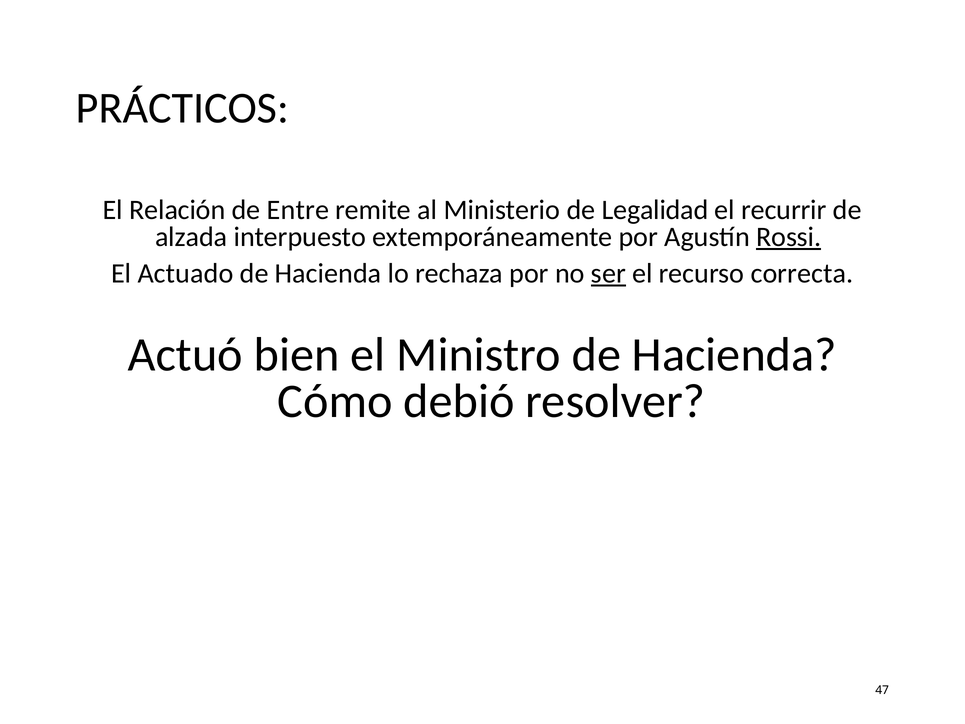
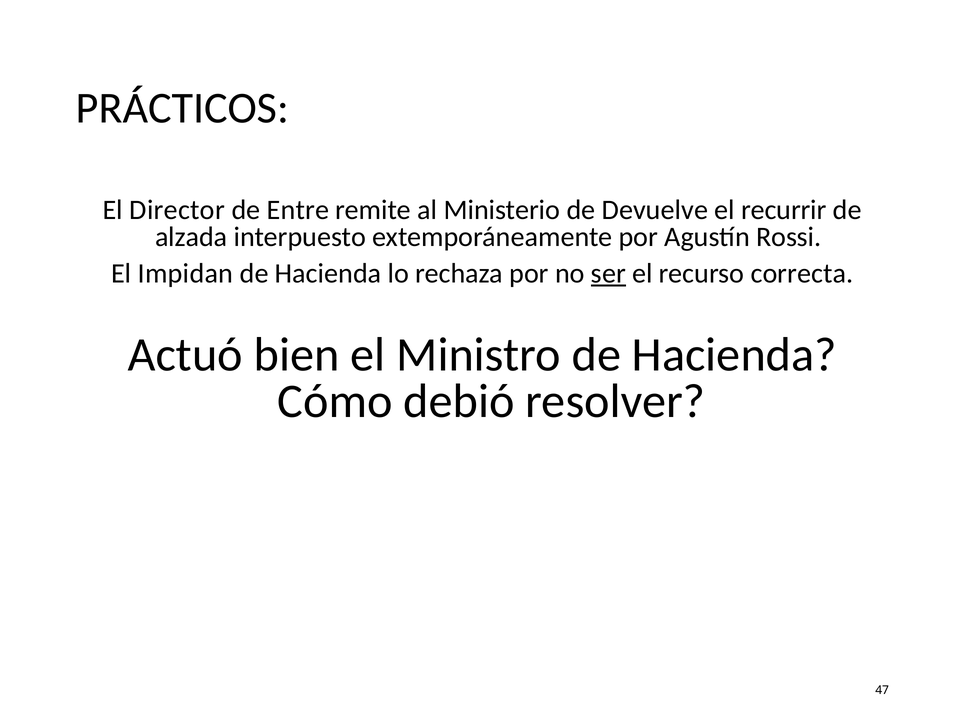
Relación: Relación -> Director
Legalidad: Legalidad -> Devuelve
Rossi underline: present -> none
Actuado: Actuado -> Impidan
